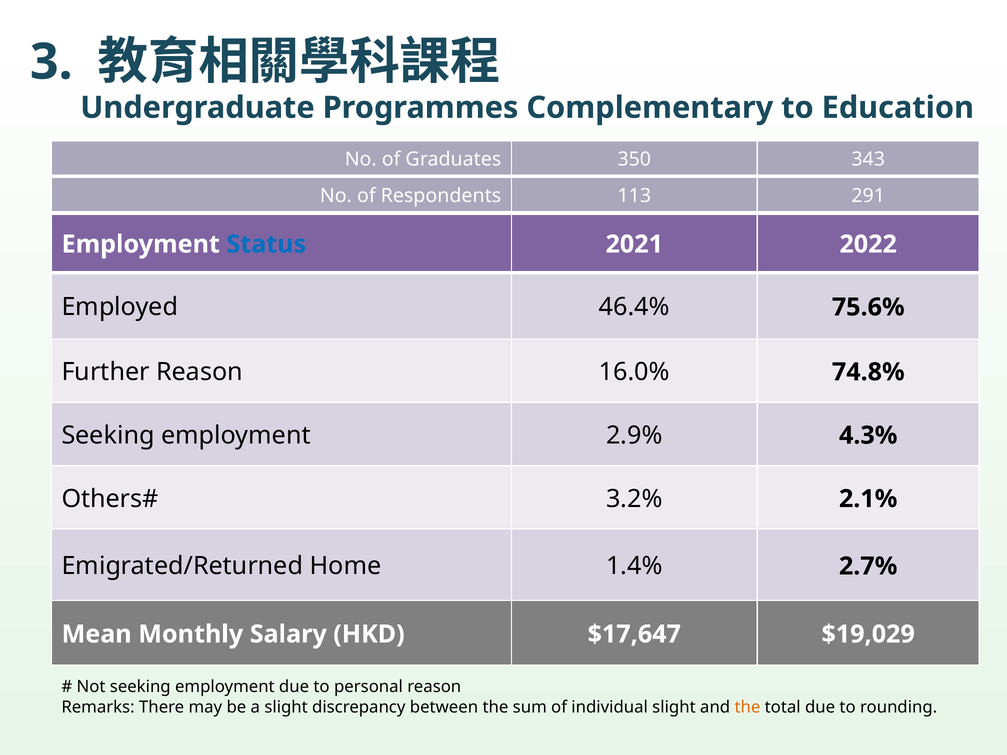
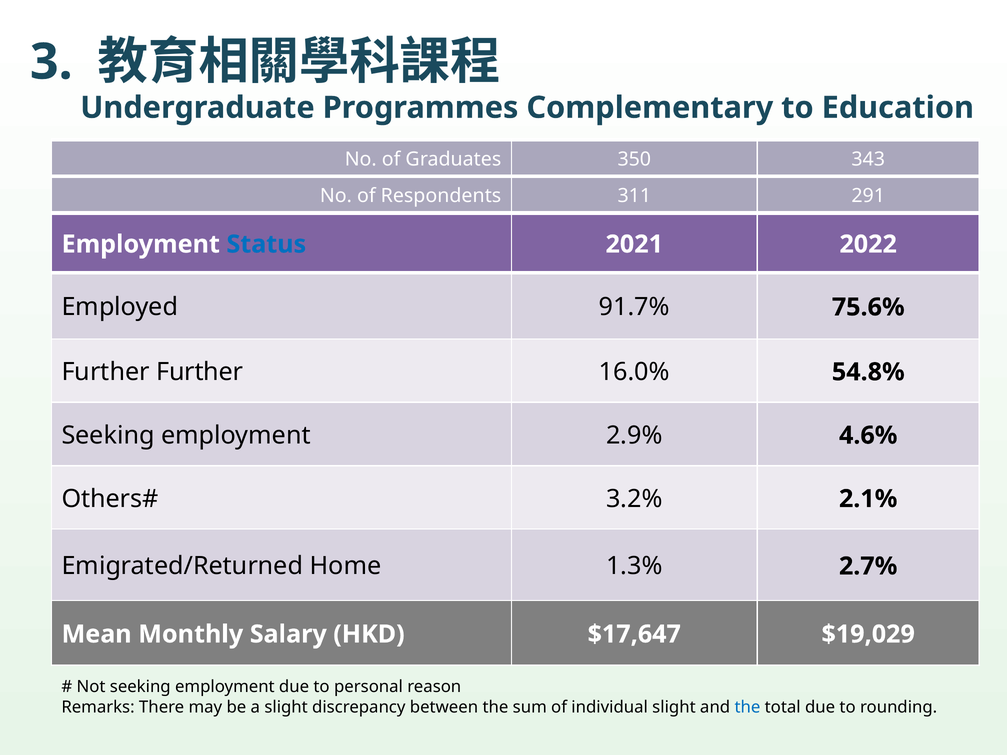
113: 113 -> 311
46.4%: 46.4% -> 91.7%
Further Reason: Reason -> Further
74.8%: 74.8% -> 54.8%
4.3%: 4.3% -> 4.6%
1.4%: 1.4% -> 1.3%
the at (747, 707) colour: orange -> blue
